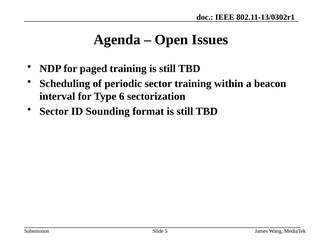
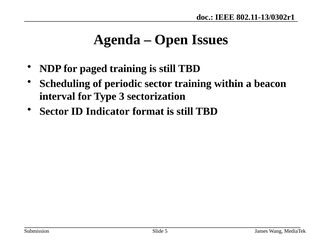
6: 6 -> 3
Sounding: Sounding -> Indicator
